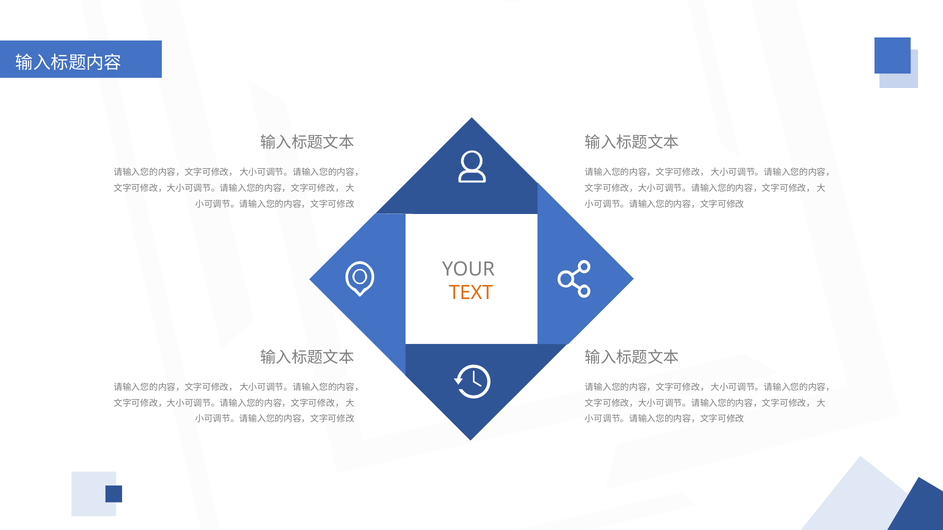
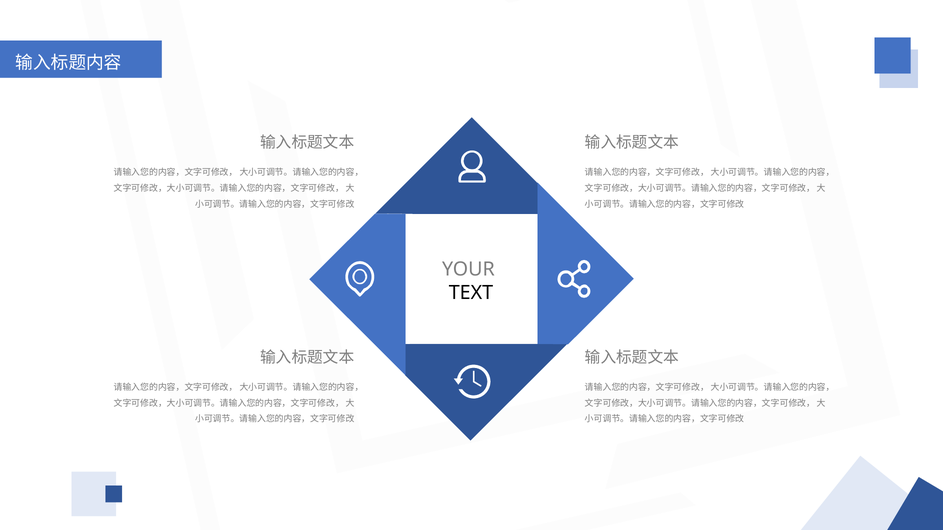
TEXT colour: orange -> black
